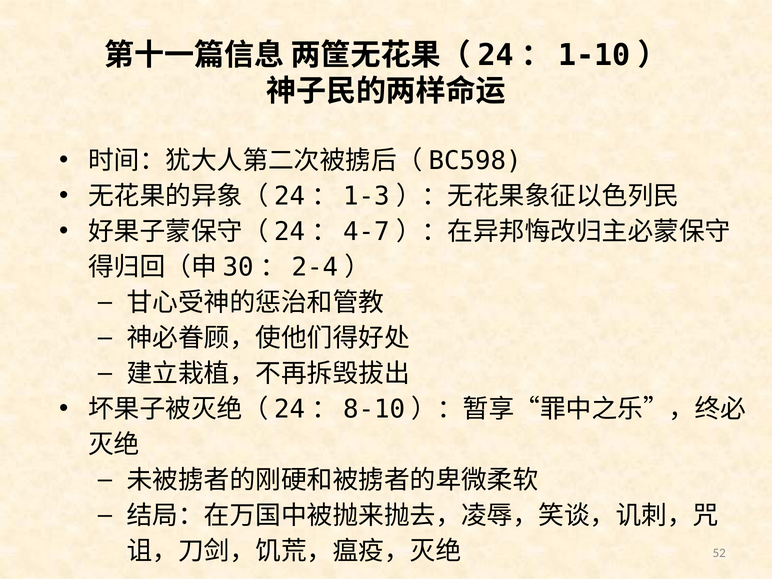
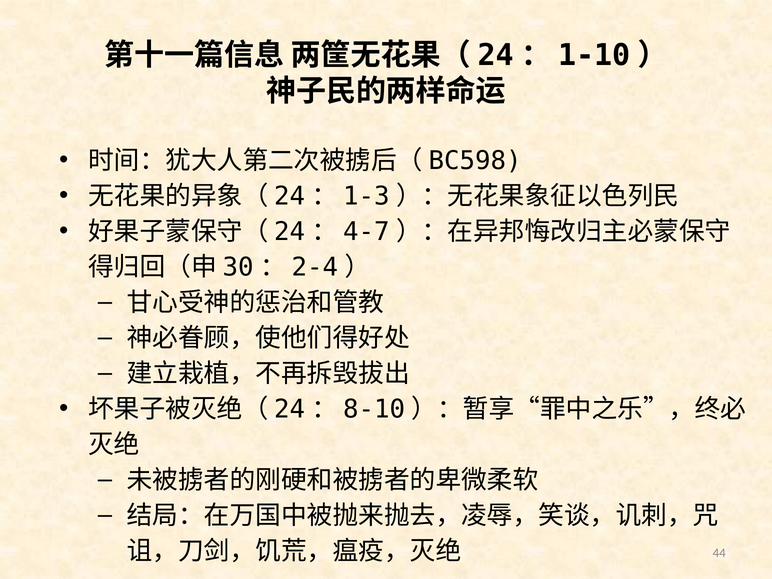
52: 52 -> 44
